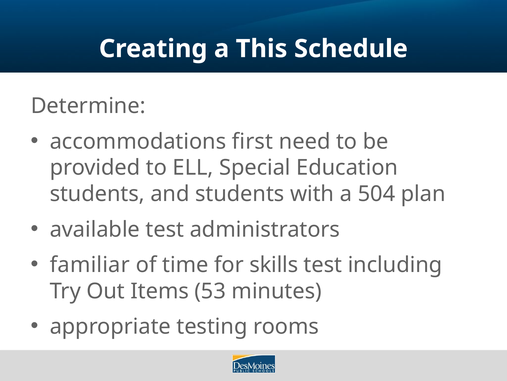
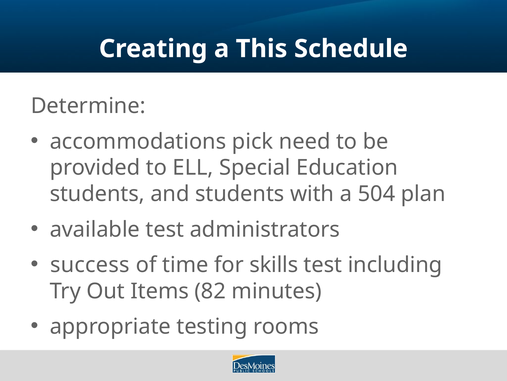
first: first -> pick
familiar: familiar -> success
53: 53 -> 82
